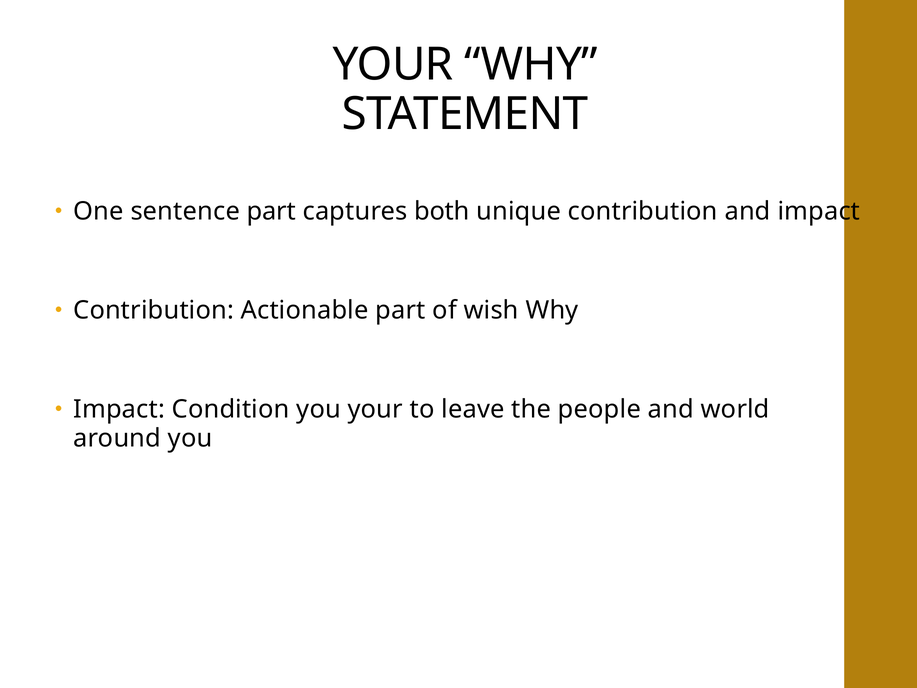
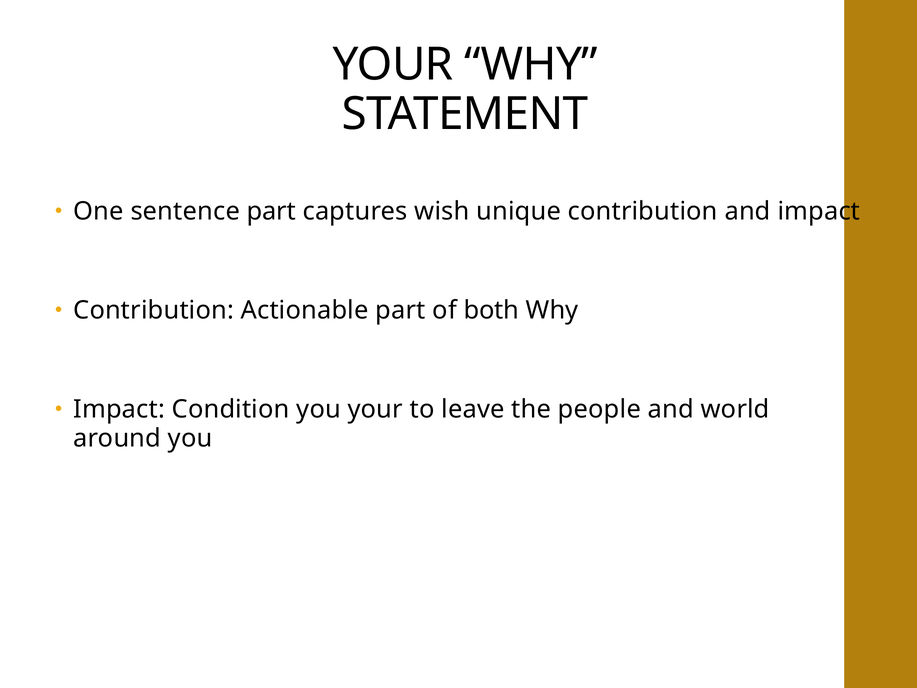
both: both -> wish
wish: wish -> both
